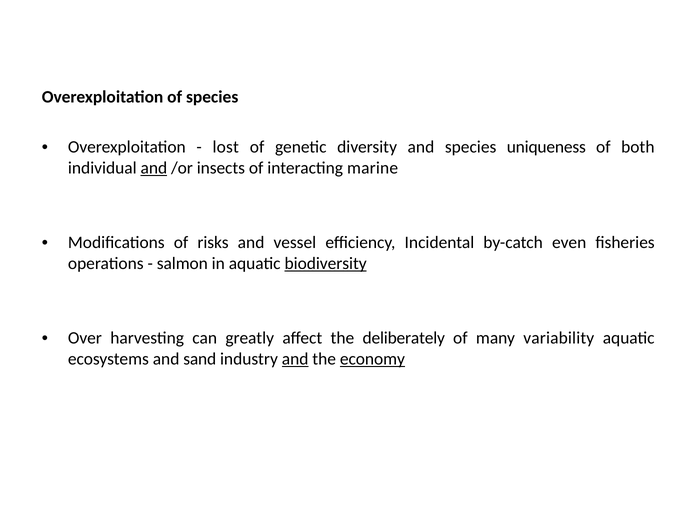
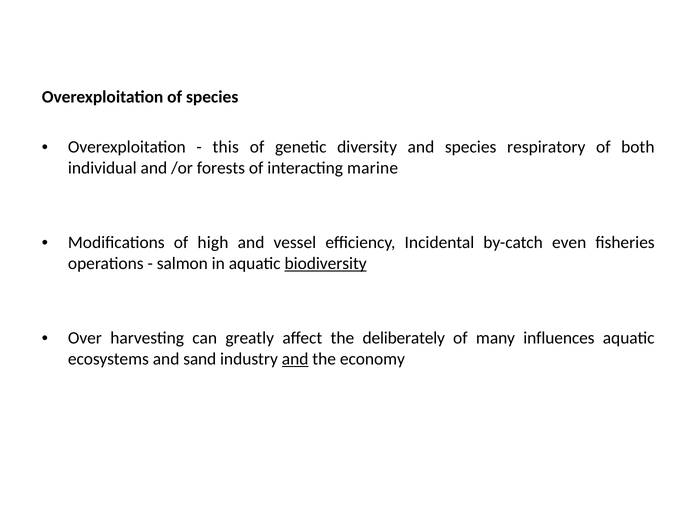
lost: lost -> this
uniqueness: uniqueness -> respiratory
and at (154, 168) underline: present -> none
insects: insects -> forests
risks: risks -> high
variability: variability -> influences
economy underline: present -> none
